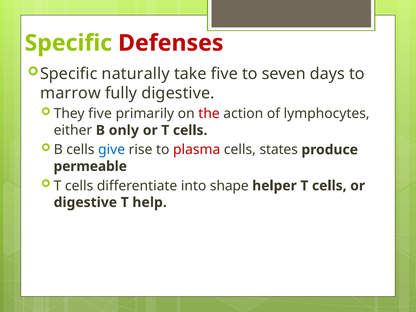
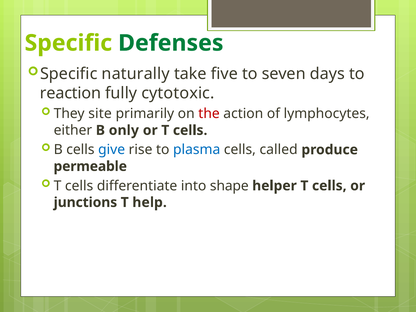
Defenses colour: red -> green
marrow: marrow -> reaction
fully digestive: digestive -> cytotoxic
They five: five -> site
plasma colour: red -> blue
states: states -> called
digestive at (85, 202): digestive -> junctions
